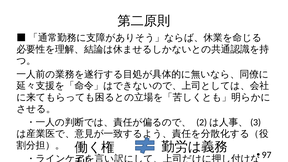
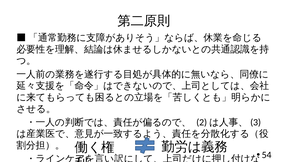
97: 97 -> 54
